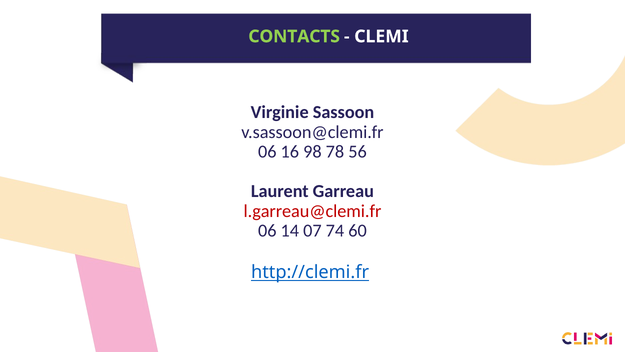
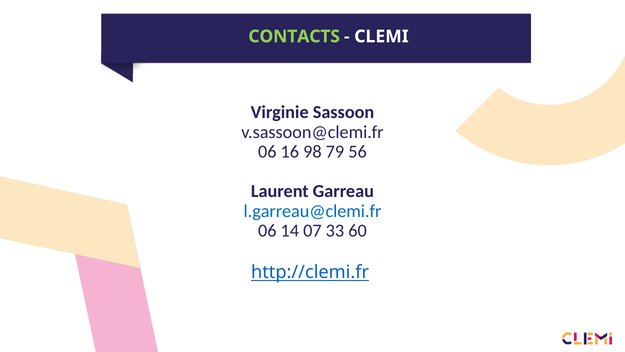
78: 78 -> 79
l.garreau@clemi.fr colour: red -> blue
74: 74 -> 33
